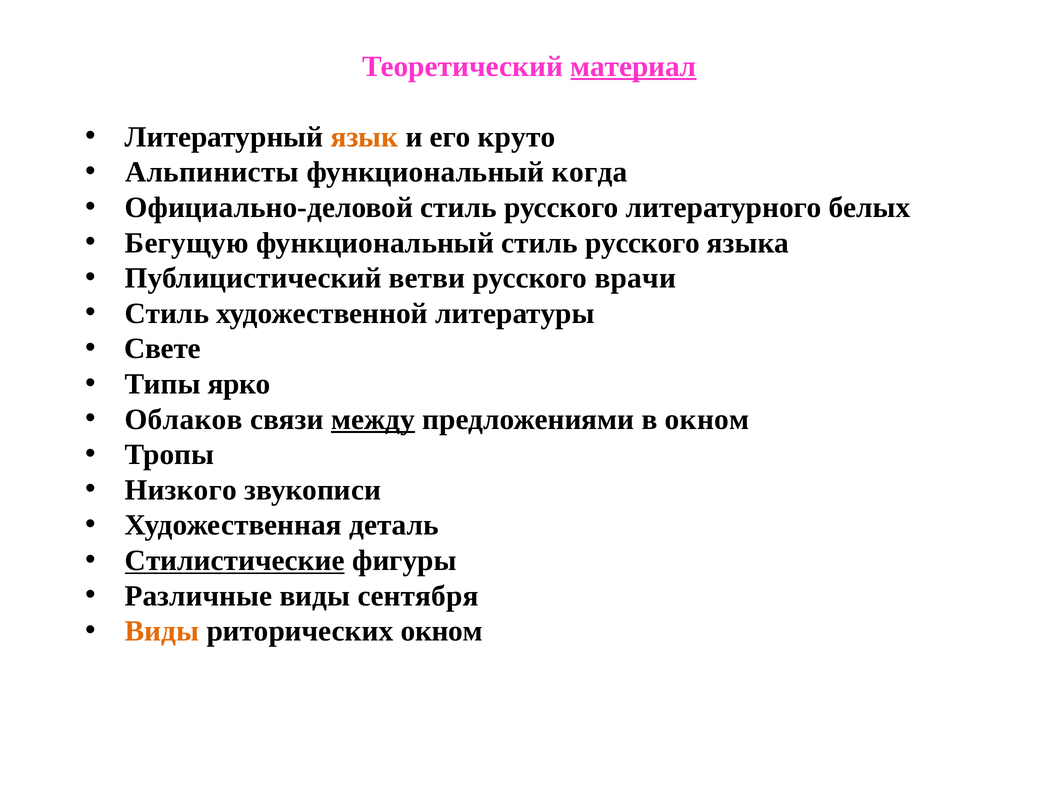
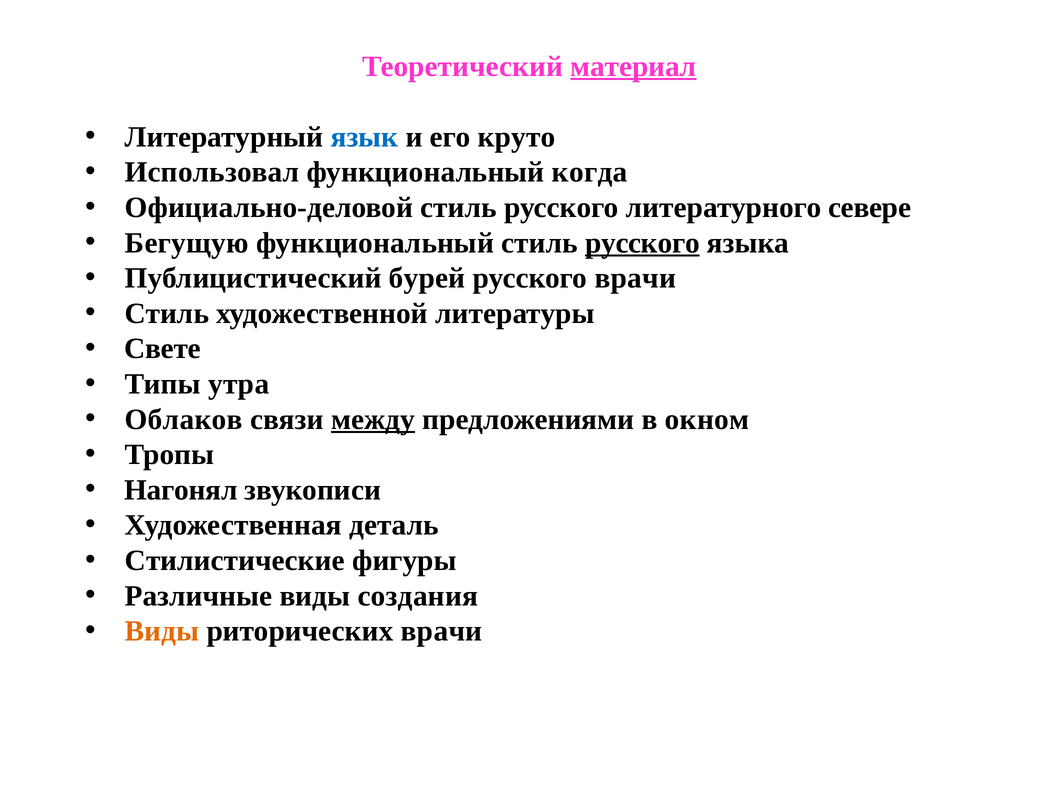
язык colour: orange -> blue
Альпинисты: Альпинисты -> Использовал
белых: белых -> севере
русского at (642, 243) underline: none -> present
ветви: ветви -> бурей
ярко: ярко -> утра
Низкого: Низкого -> Нагонял
Стилистические underline: present -> none
сентября: сентября -> создания
риторических окном: окном -> врачи
